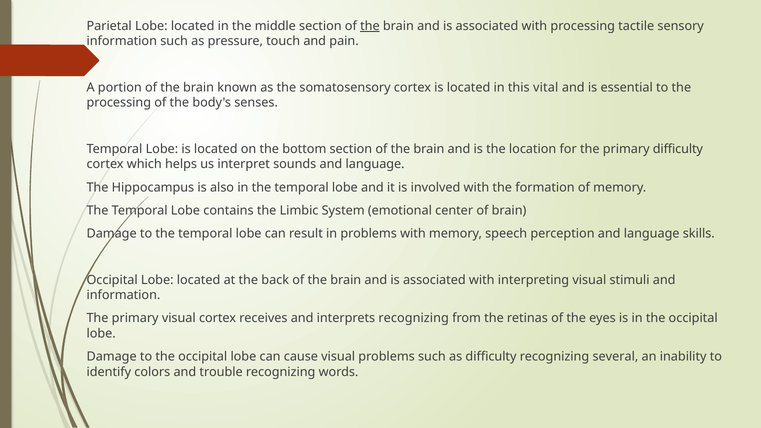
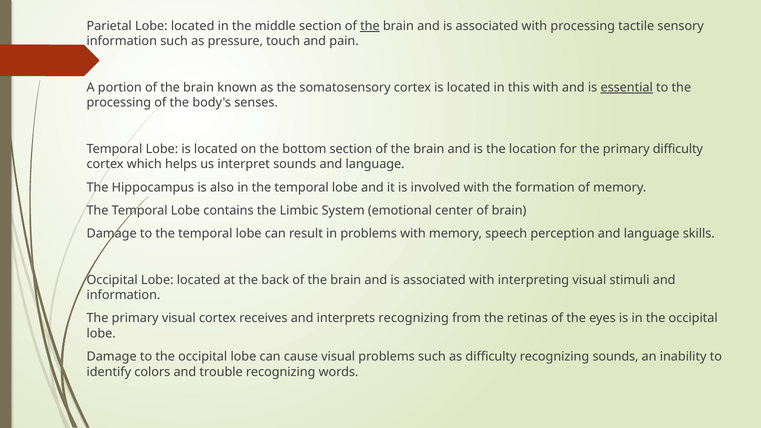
this vital: vital -> with
essential underline: none -> present
recognizing several: several -> sounds
